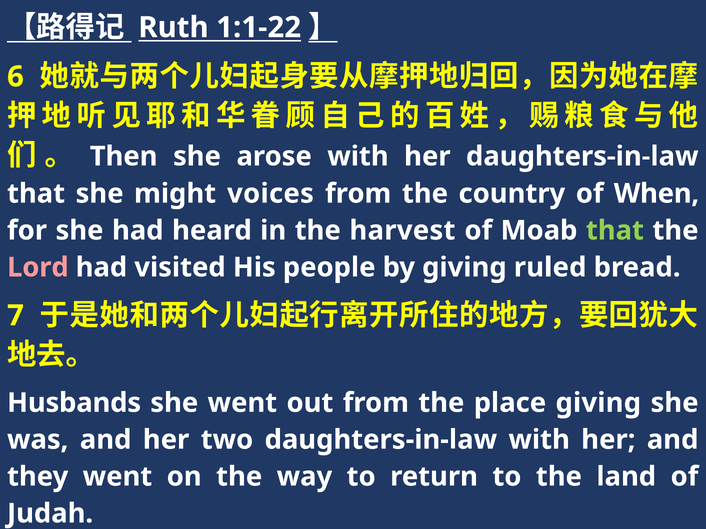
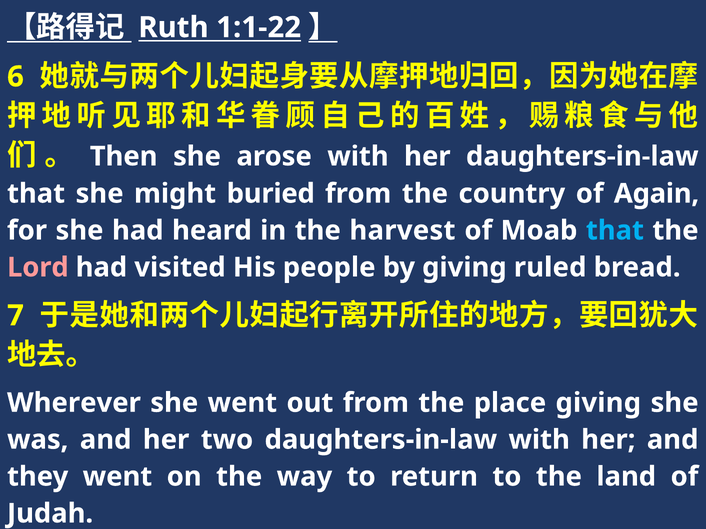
voices: voices -> buried
When: When -> Again
that at (615, 231) colour: light green -> light blue
Husbands: Husbands -> Wherever
